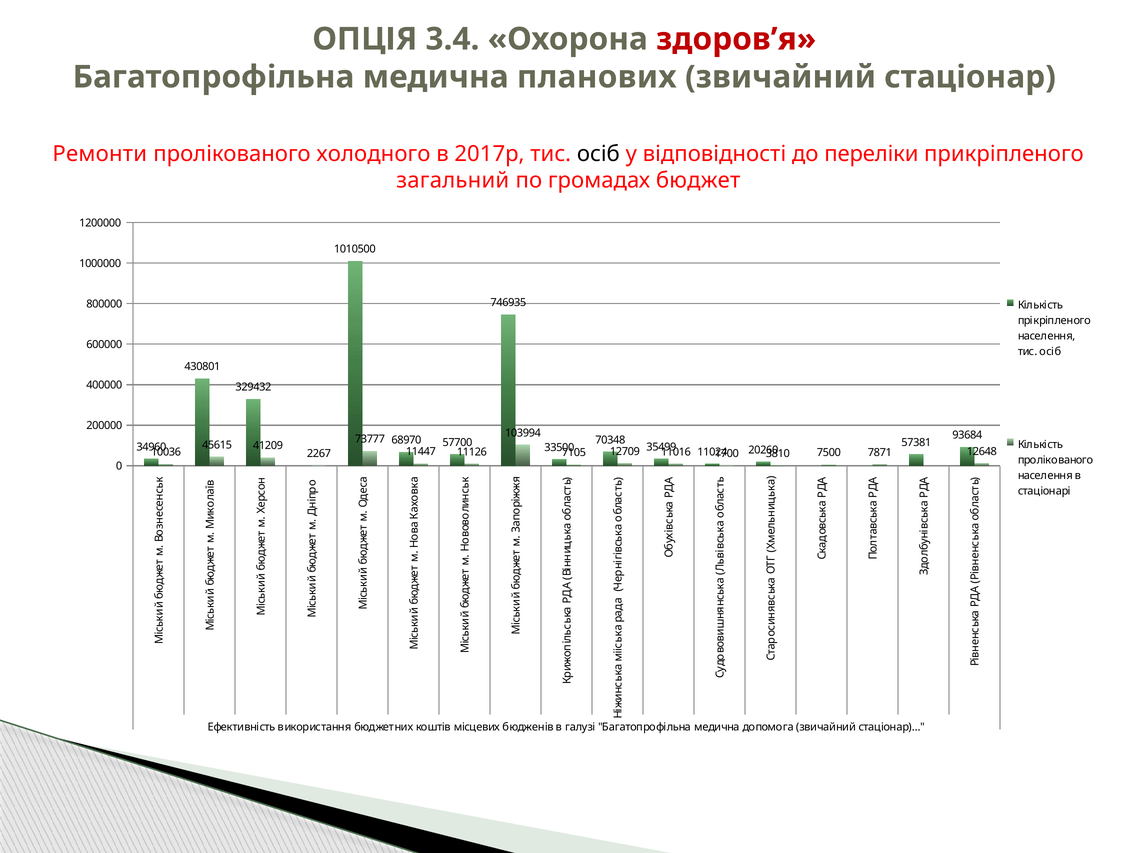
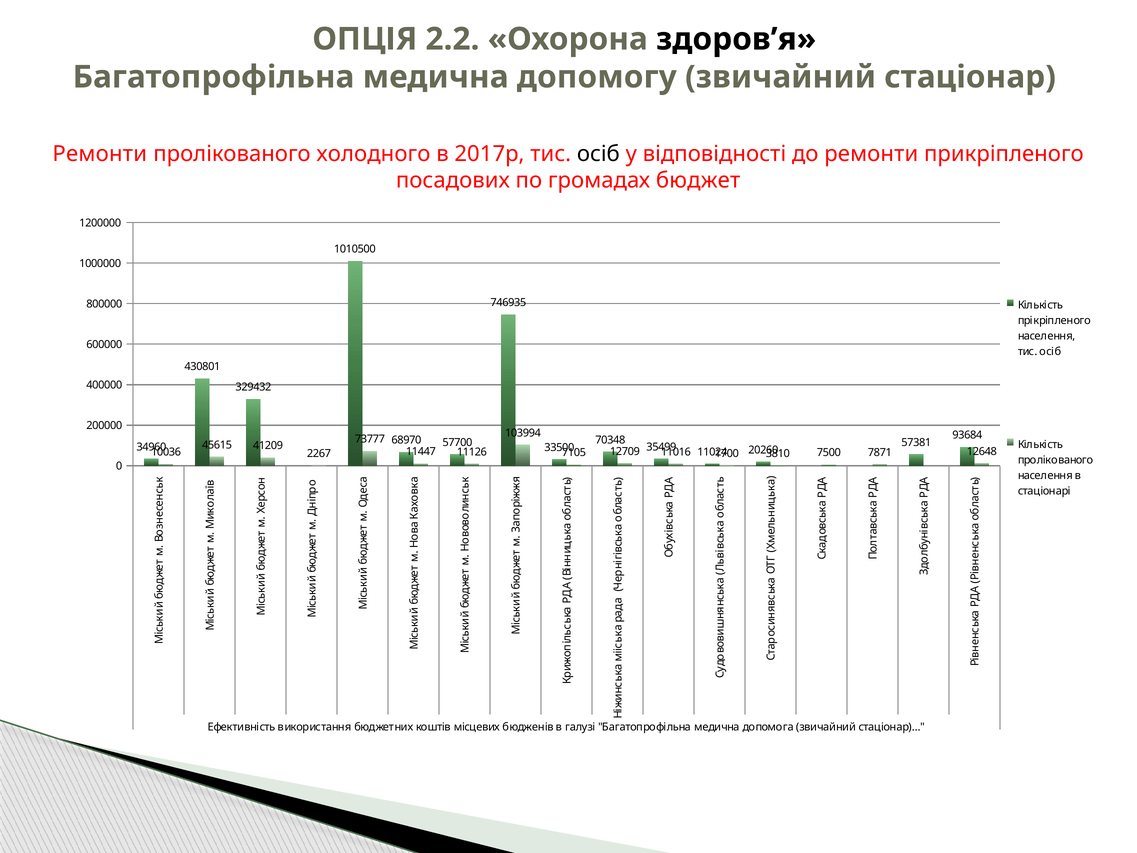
3.4: 3.4 -> 2.2
здоров’я colour: red -> black
планових: планових -> допомогу
до переліки: переліки -> ремонти
загальний: загальний -> посадових
